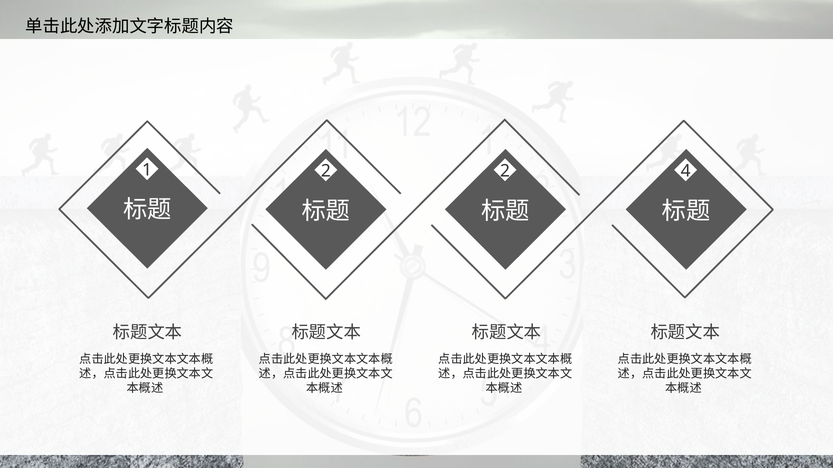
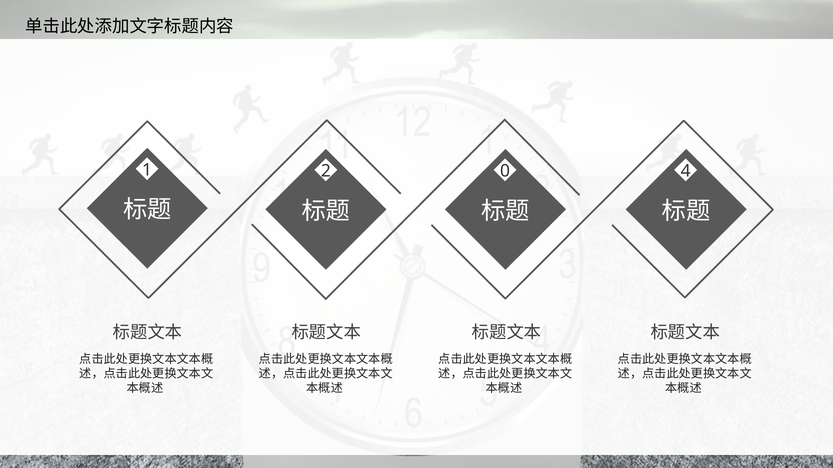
2 2: 2 -> 0
